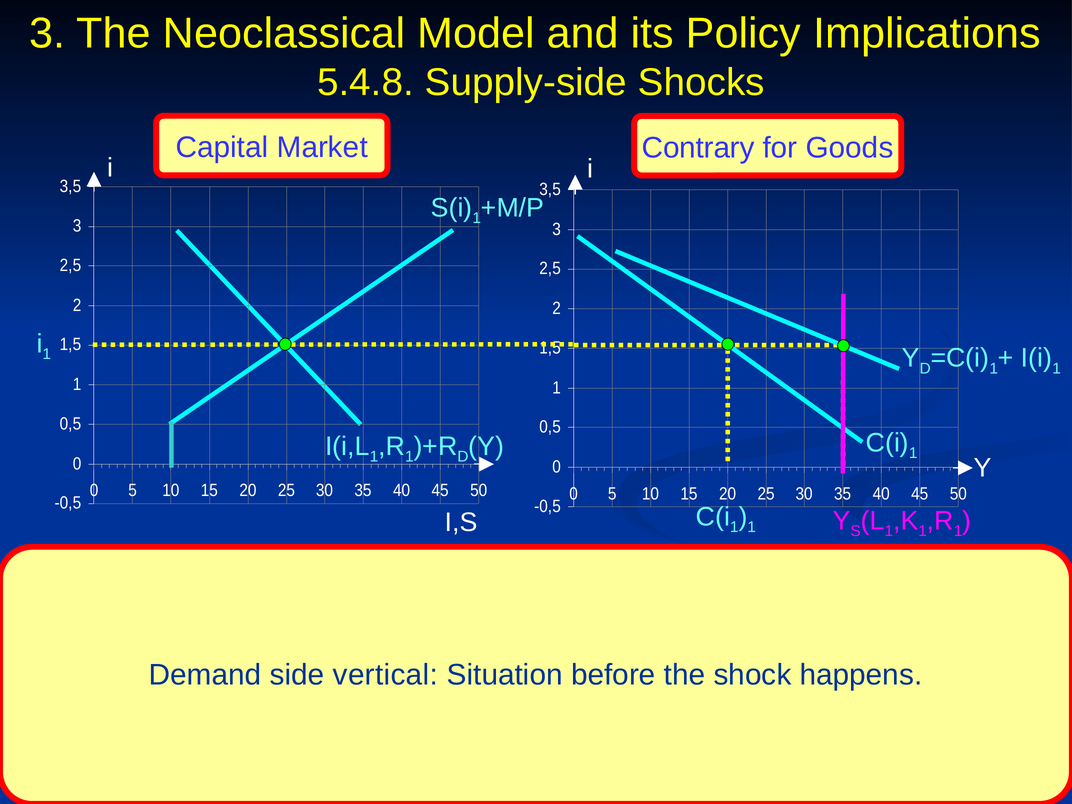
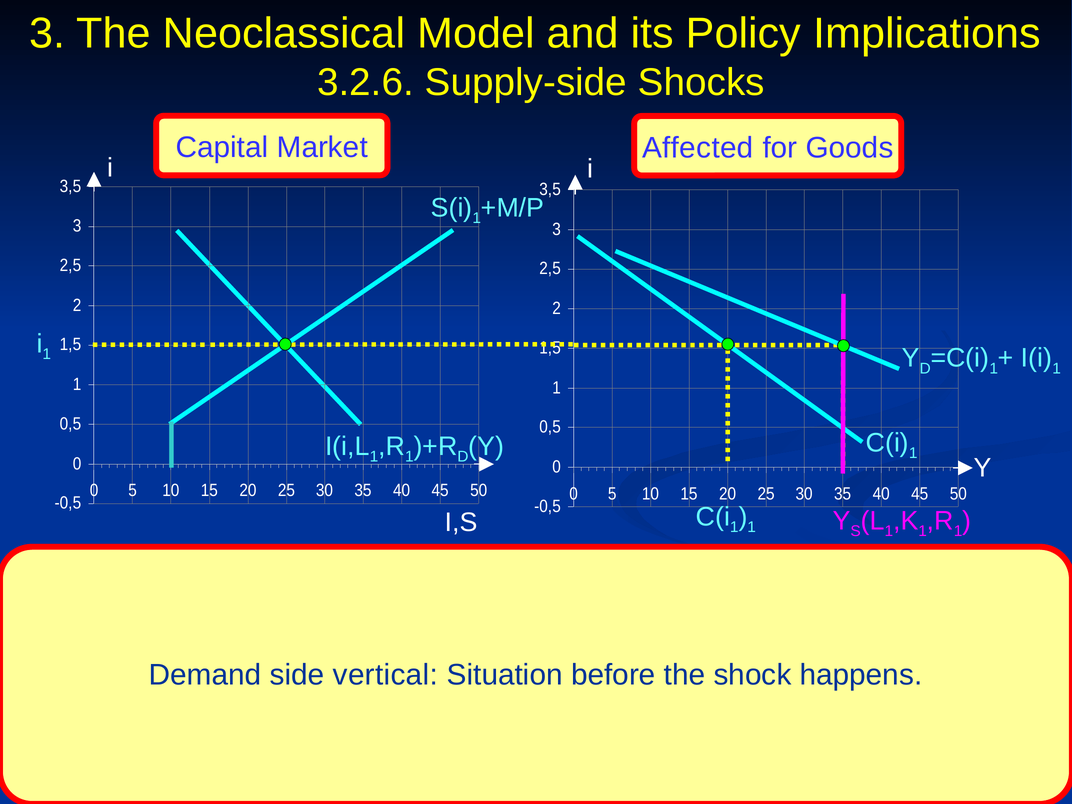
5.4.8: 5.4.8 -> 3.2.6
Contrary: Contrary -> Affected
